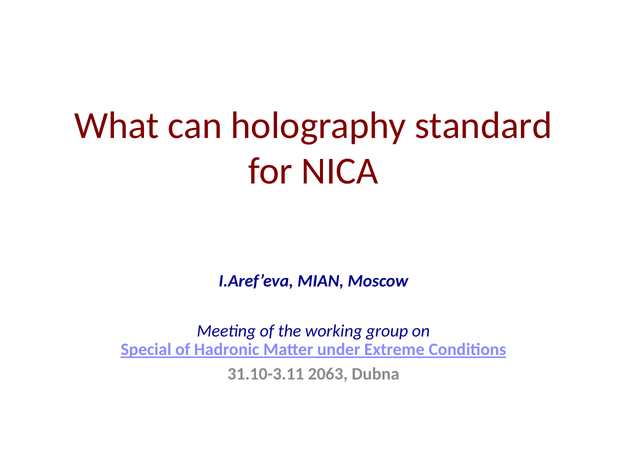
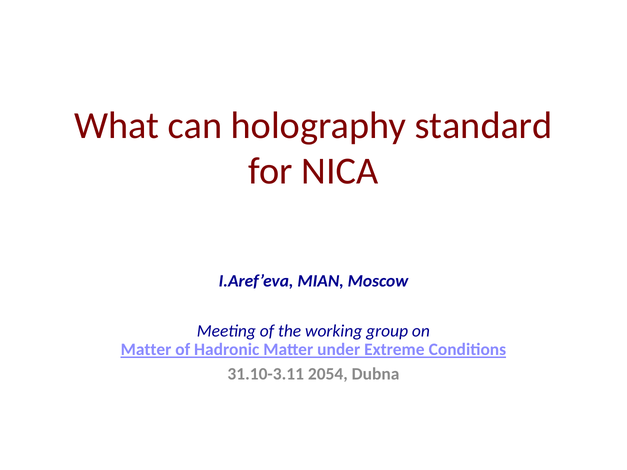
Special at (146, 350): Special -> Matter
2063: 2063 -> 2054
